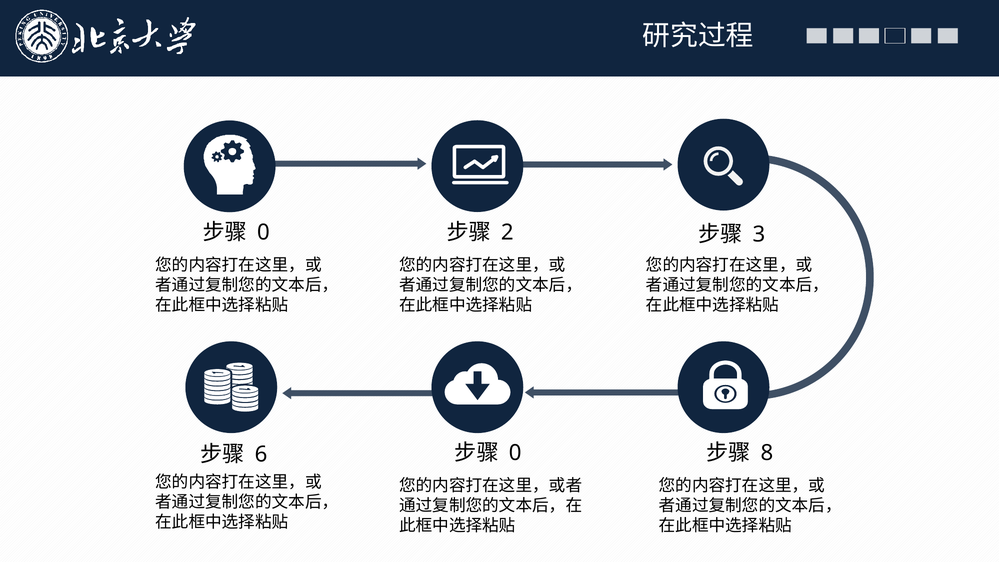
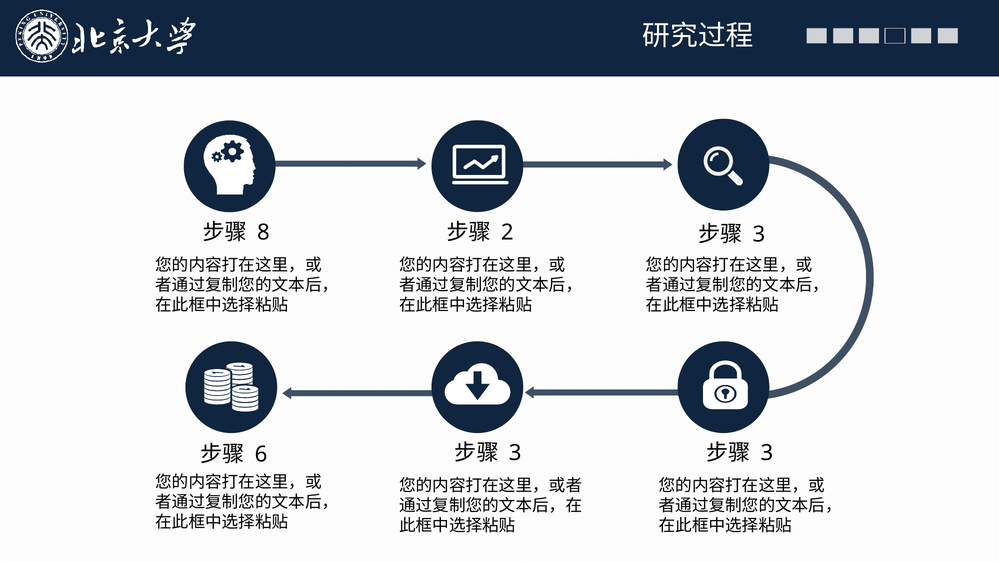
0 at (263, 232): 0 -> 8
0 at (515, 453): 0 -> 3
8 at (767, 453): 8 -> 3
